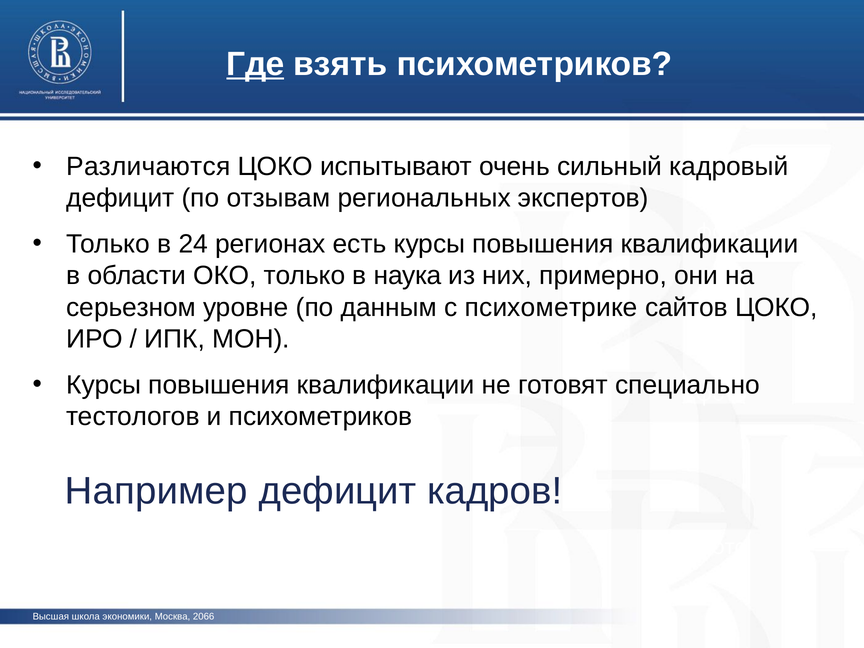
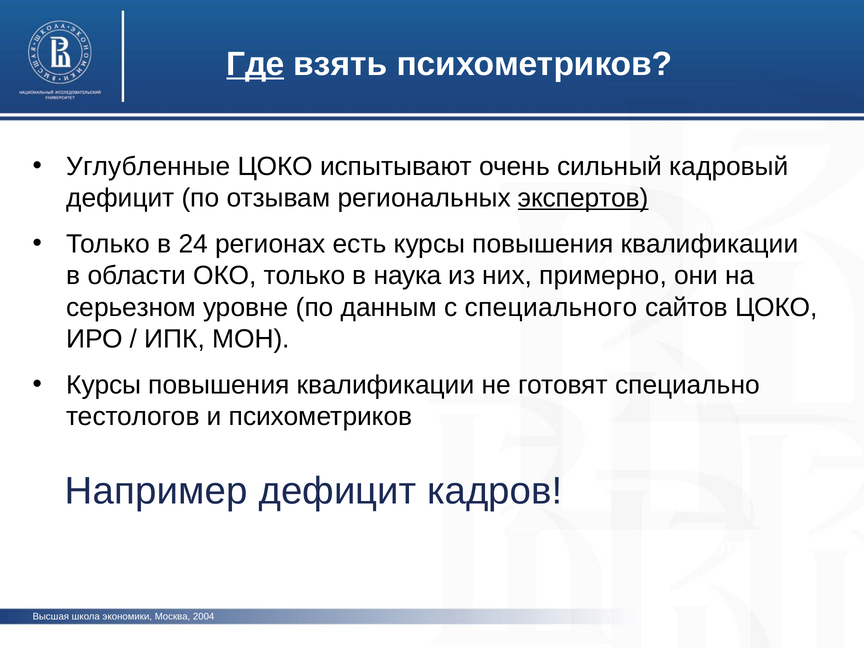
Различаются: Различаются -> Углубленные
экспертов underline: none -> present
психометрике: психометрике -> специального
2066: 2066 -> 2004
